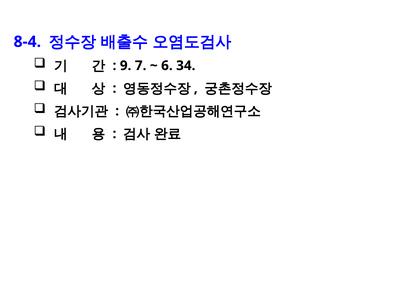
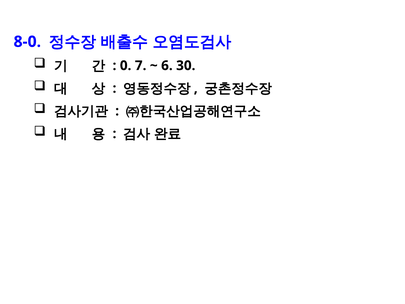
8-4: 8-4 -> 8-0
9: 9 -> 0
34: 34 -> 30
